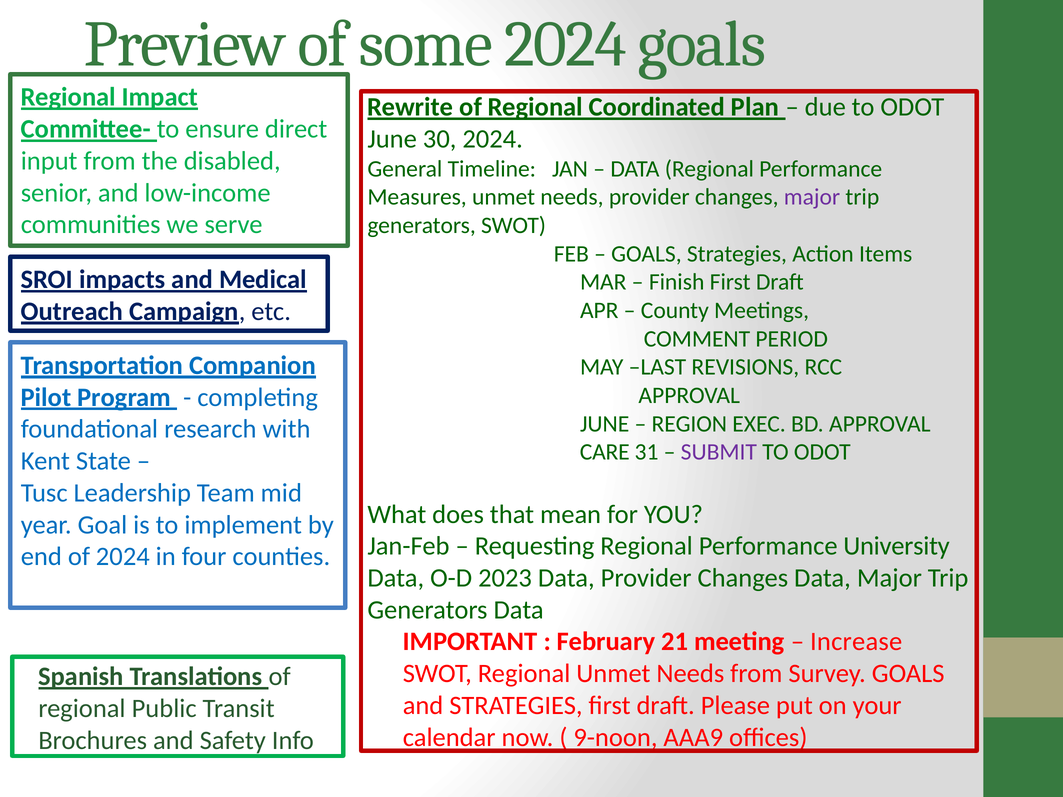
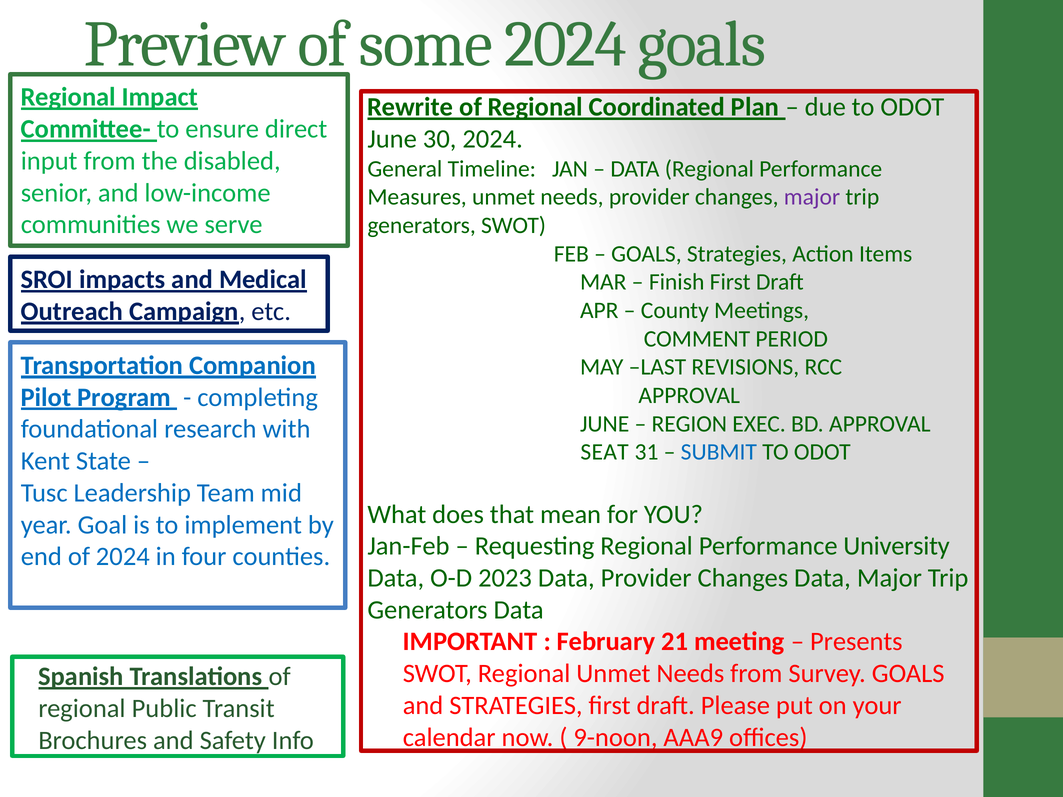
CARE: CARE -> SEAT
SUBMIT colour: purple -> blue
Increase: Increase -> Presents
